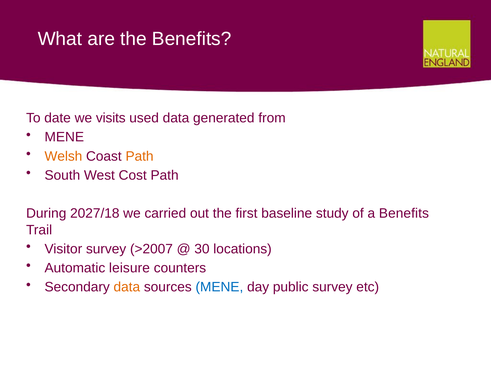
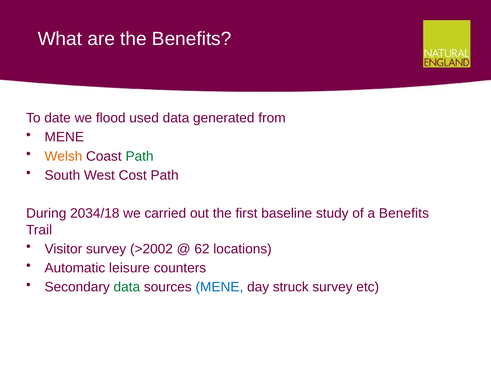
visits: visits -> flood
Path at (140, 156) colour: orange -> green
2027/18: 2027/18 -> 2034/18
>2007: >2007 -> >2002
30: 30 -> 62
data at (127, 287) colour: orange -> green
public: public -> struck
